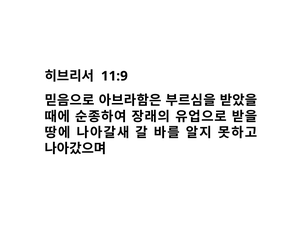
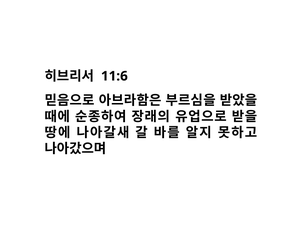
11:9: 11:9 -> 11:6
